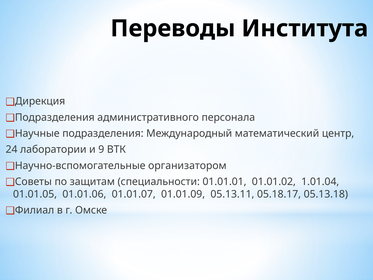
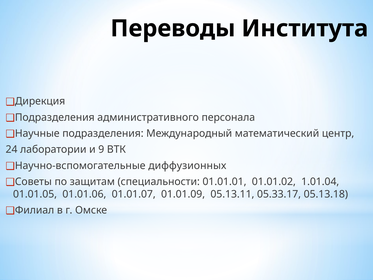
организатором: организатором -> диффузионных
05.18.17: 05.18.17 -> 05.33.17
